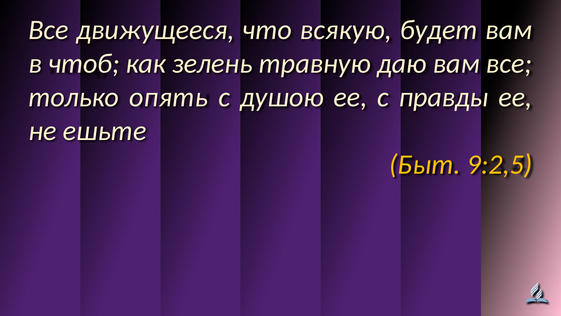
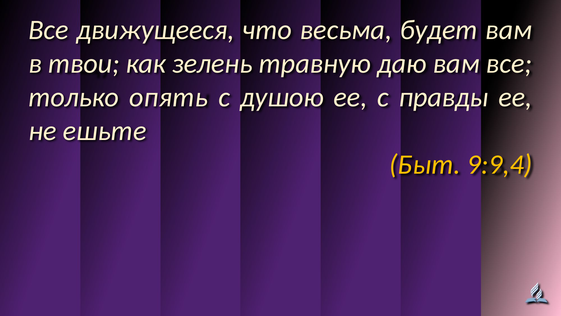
всякую: всякую -> весьма
чтоб: чтоб -> твои
9:2,5: 9:2,5 -> 9:9,4
